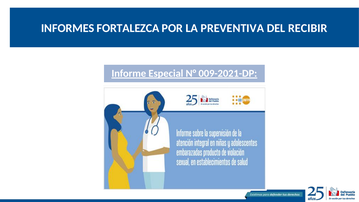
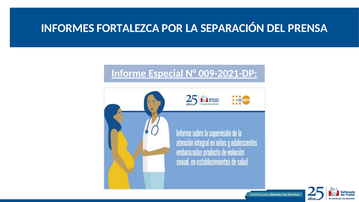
PREVENTIVA: PREVENTIVA -> SEPARACIÓN
RECIBIR: RECIBIR -> PRENSA
